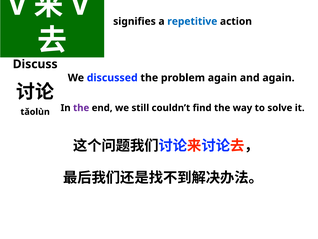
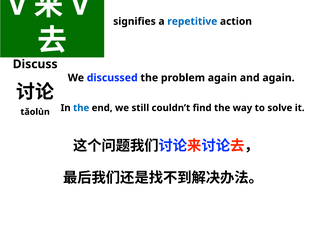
the at (81, 108) colour: purple -> blue
